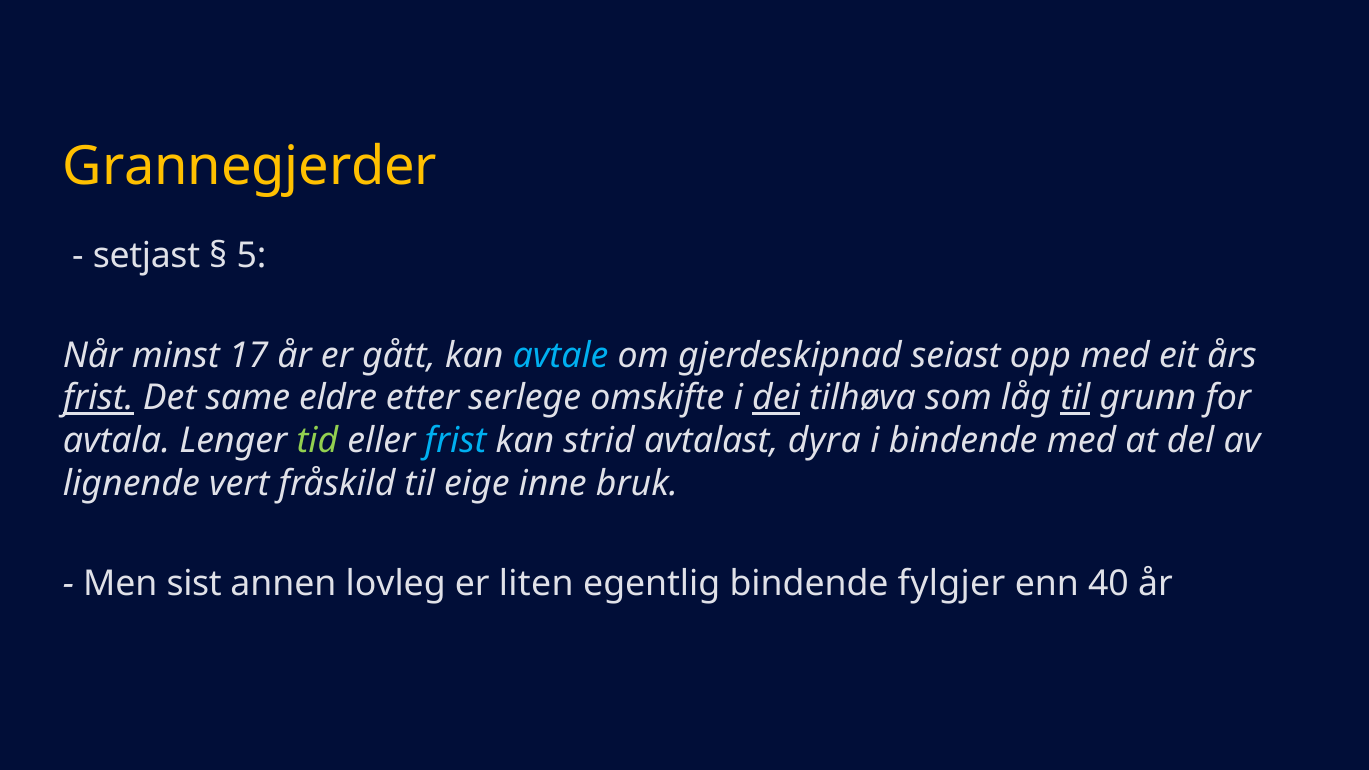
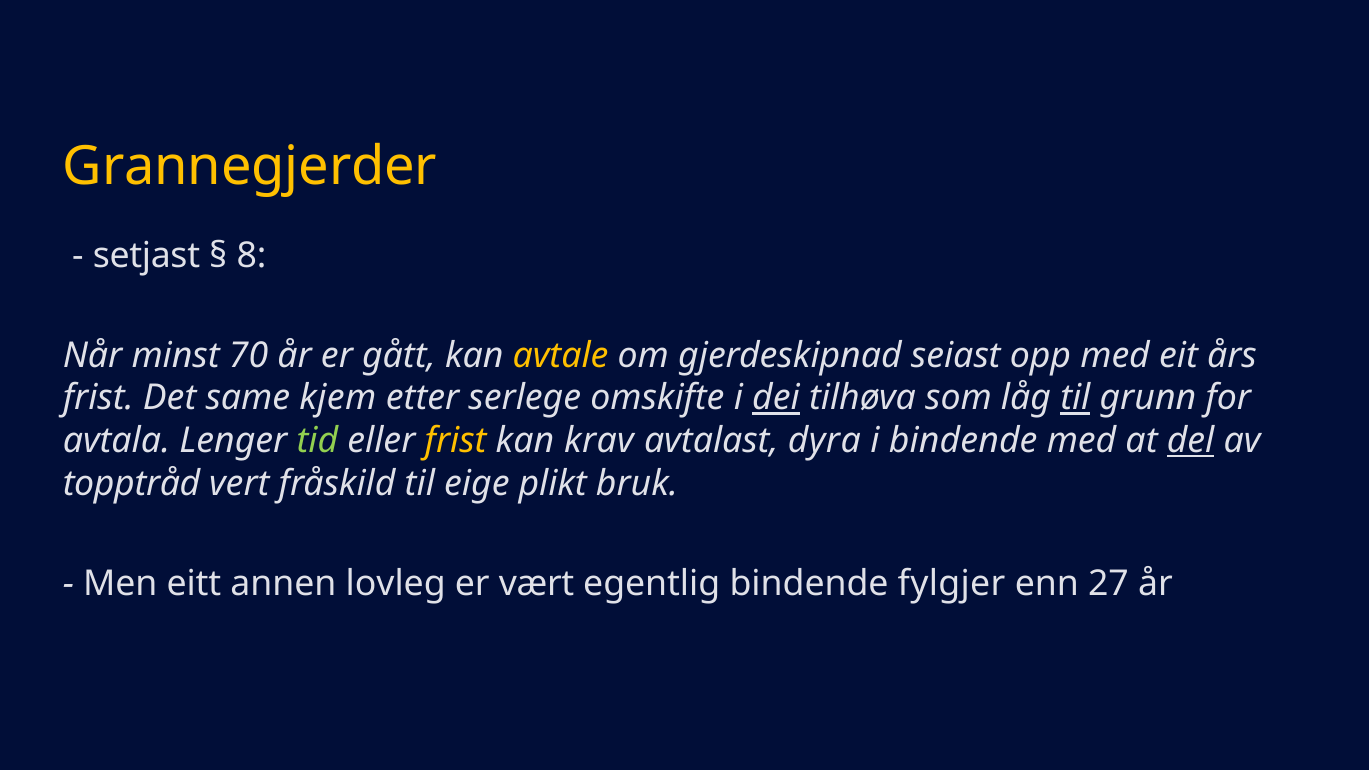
5: 5 -> 8
17: 17 -> 70
avtale colour: light blue -> yellow
frist at (98, 398) underline: present -> none
eldre: eldre -> kjem
frist at (456, 441) colour: light blue -> yellow
strid: strid -> krav
del underline: none -> present
lignende: lignende -> topptråd
inne: inne -> plikt
sist: sist -> eitt
liten: liten -> vært
40: 40 -> 27
